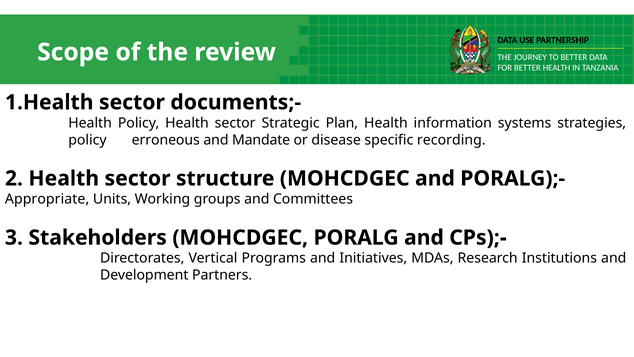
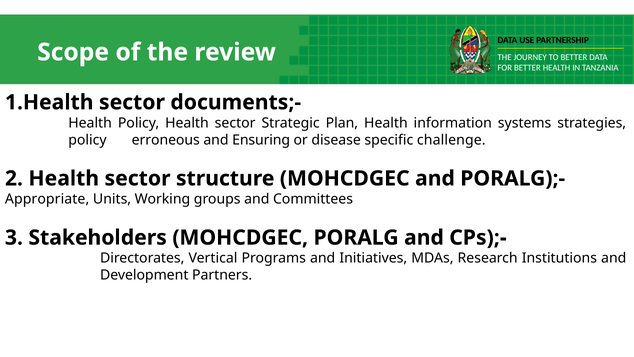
Mandate: Mandate -> Ensuring
recording: recording -> challenge
